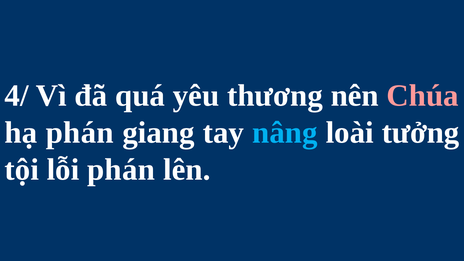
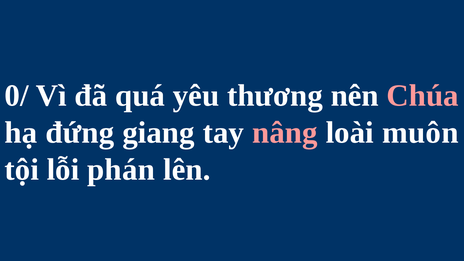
4/: 4/ -> 0/
hạ phán: phán -> đứng
nâng colour: light blue -> pink
tưởng: tưởng -> muôn
